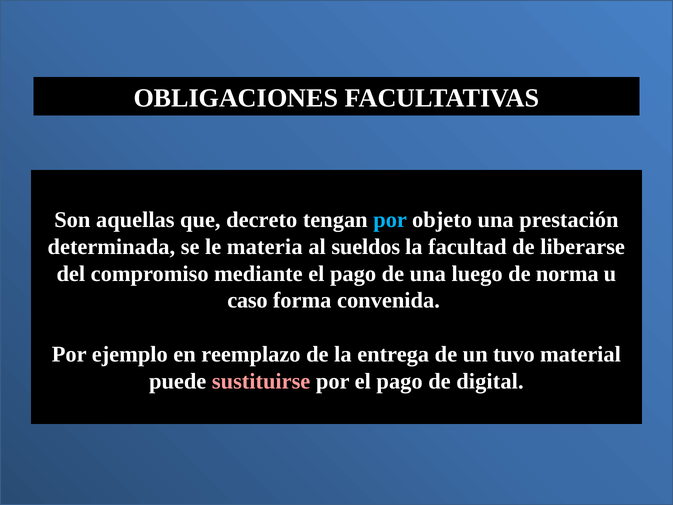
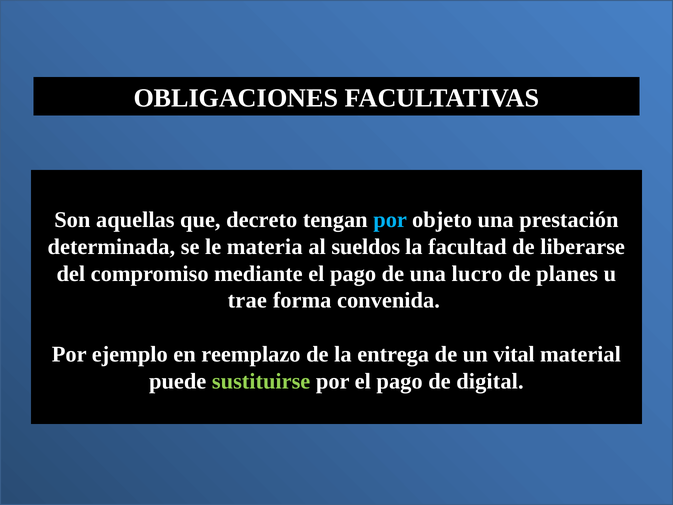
luego: luego -> lucro
norma: norma -> planes
caso: caso -> trae
tuvo: tuvo -> vital
sustituirse colour: pink -> light green
